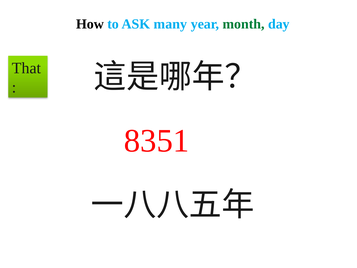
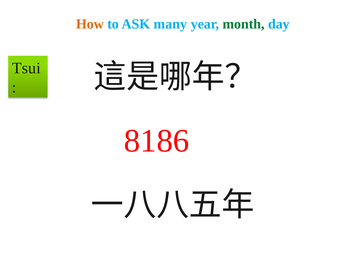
How colour: black -> orange
That: That -> Tsui
8351: 8351 -> 8186
